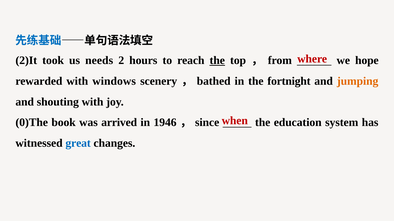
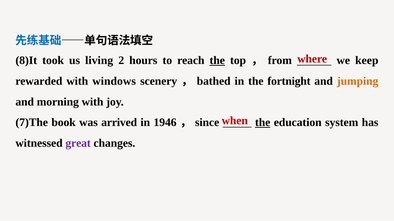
2)It: 2)It -> 8)It
needs: needs -> living
hope: hope -> keep
shouting: shouting -> morning
0)The: 0)The -> 7)The
the at (263, 123) underline: none -> present
great colour: blue -> purple
